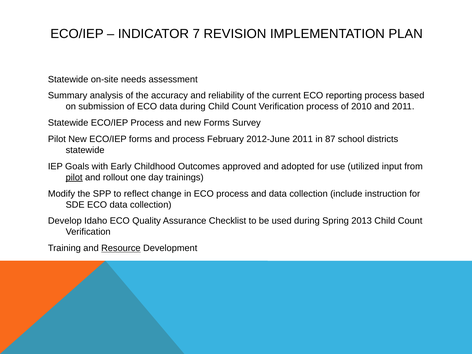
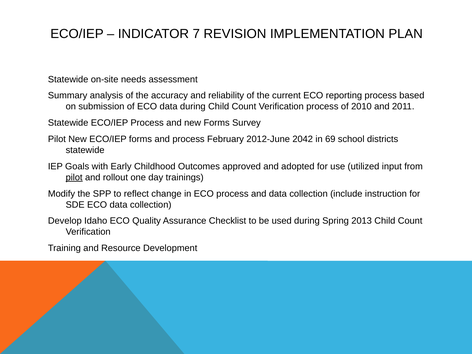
2012-June 2011: 2011 -> 2042
87: 87 -> 69
Resource underline: present -> none
